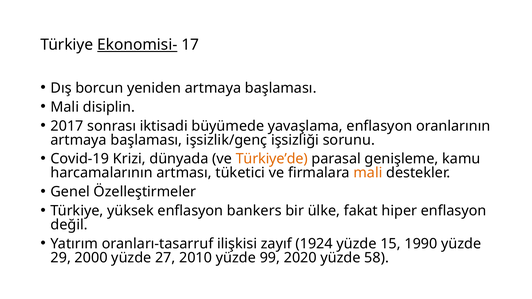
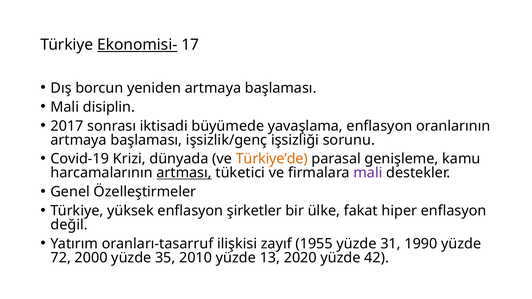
artması underline: none -> present
mali at (368, 173) colour: orange -> purple
bankers: bankers -> şirketler
1924: 1924 -> 1955
15: 15 -> 31
29: 29 -> 72
27: 27 -> 35
99: 99 -> 13
58: 58 -> 42
